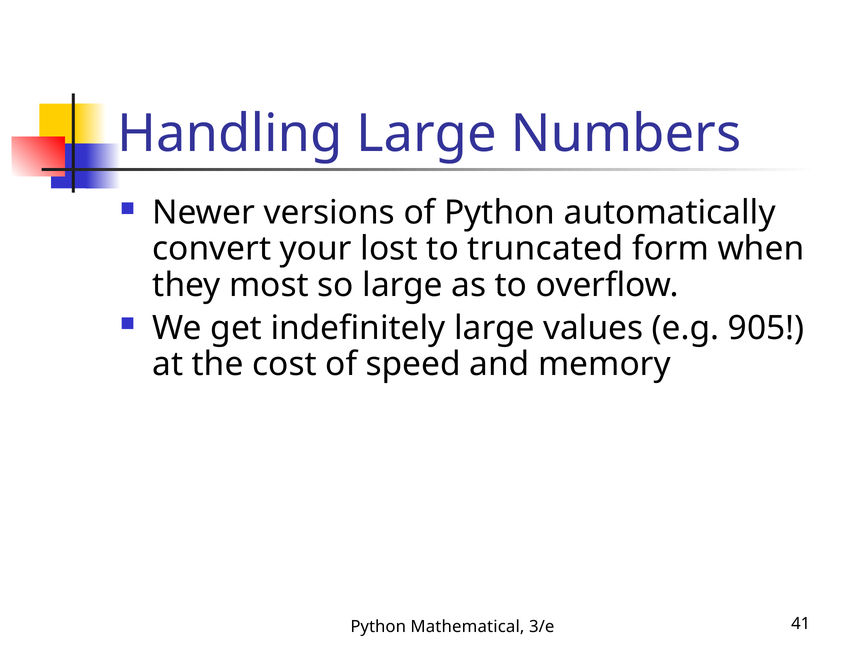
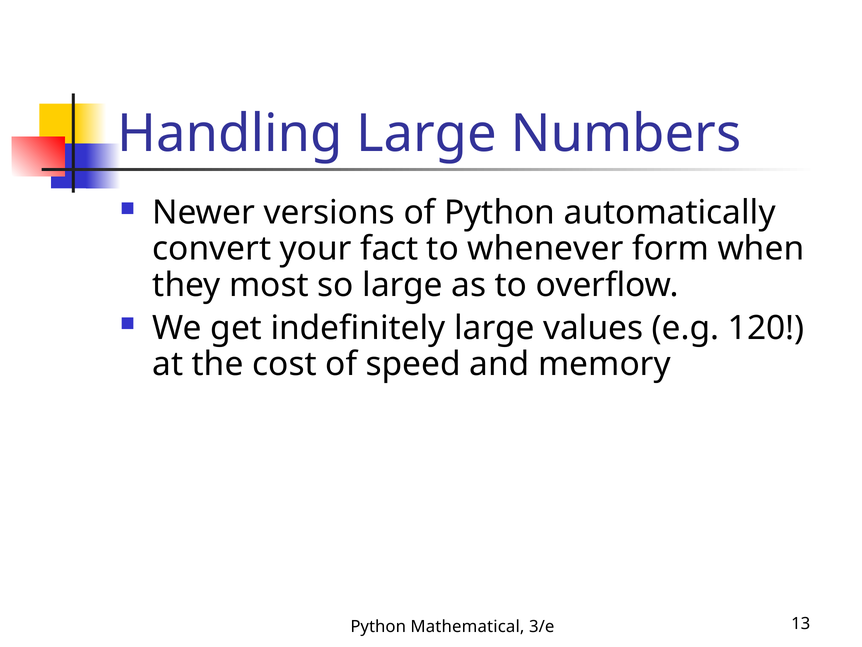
lost: lost -> fact
truncated: truncated -> whenever
905: 905 -> 120
41: 41 -> 13
